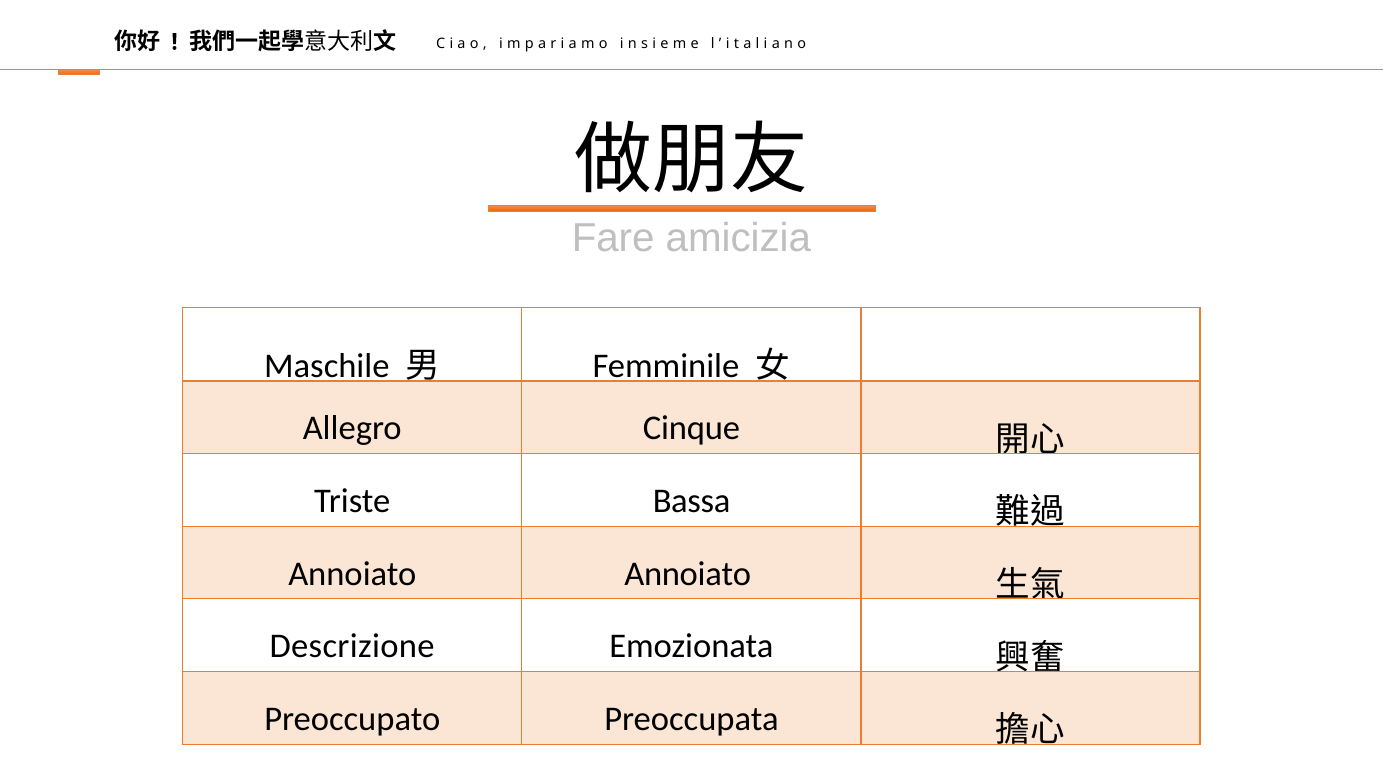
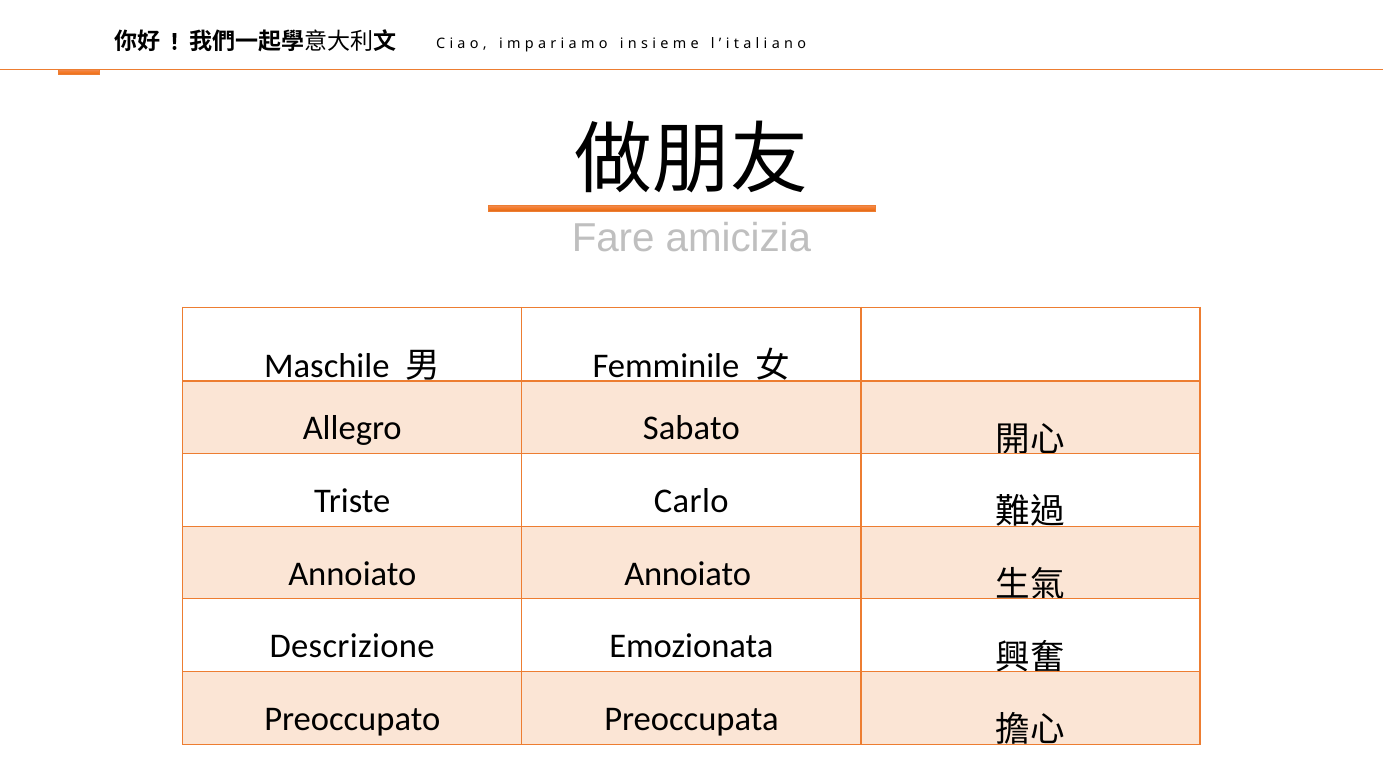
Cinque: Cinque -> Sabato
Bassa: Bassa -> Carlo
